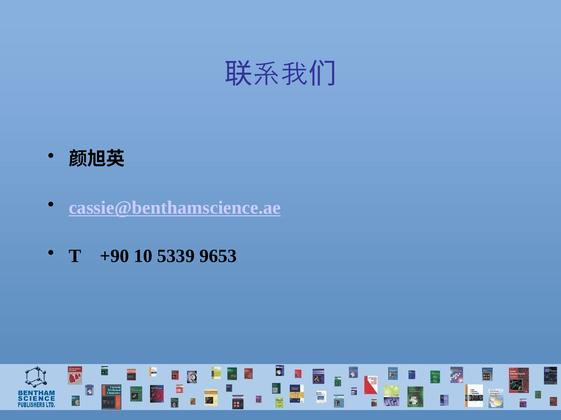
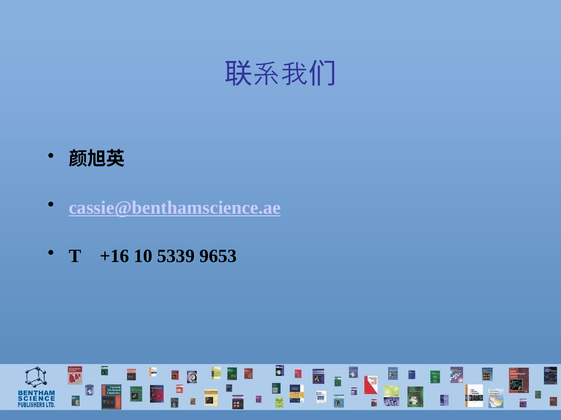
+90: +90 -> +16
